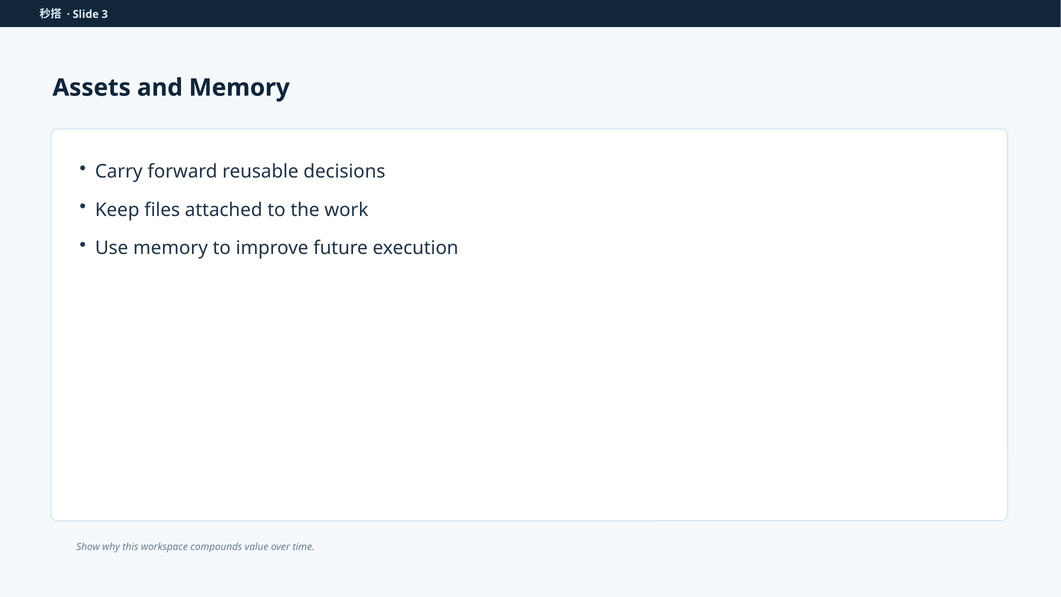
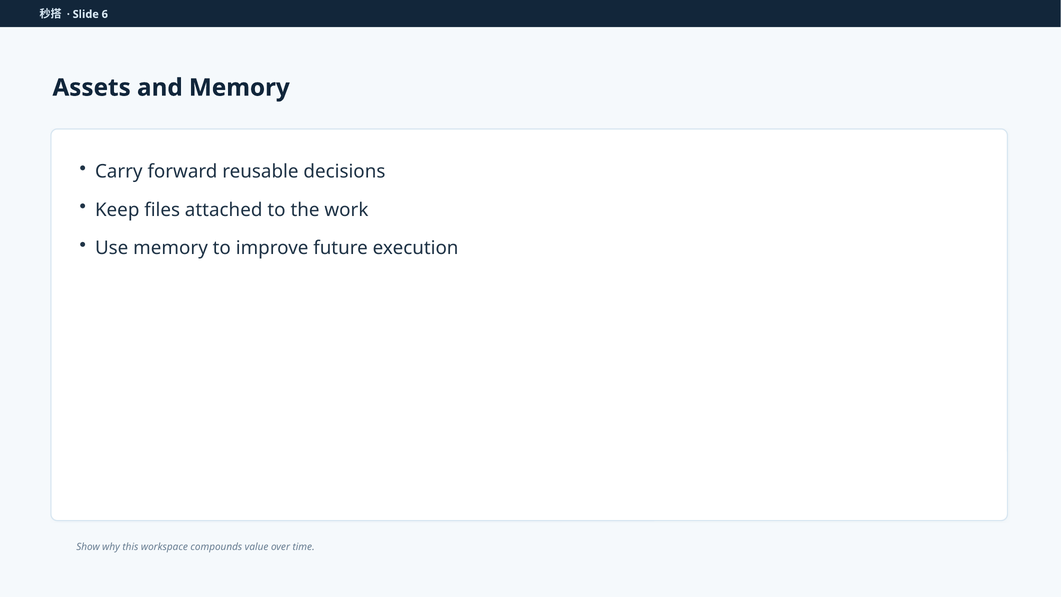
3: 3 -> 6
